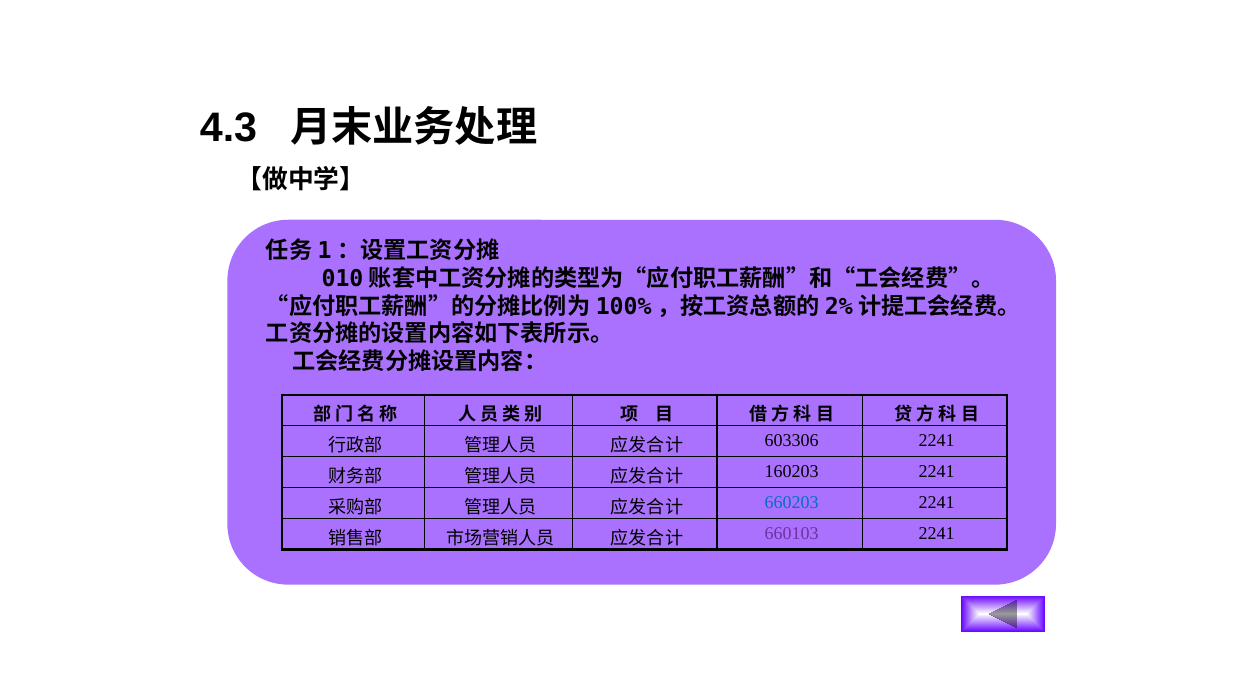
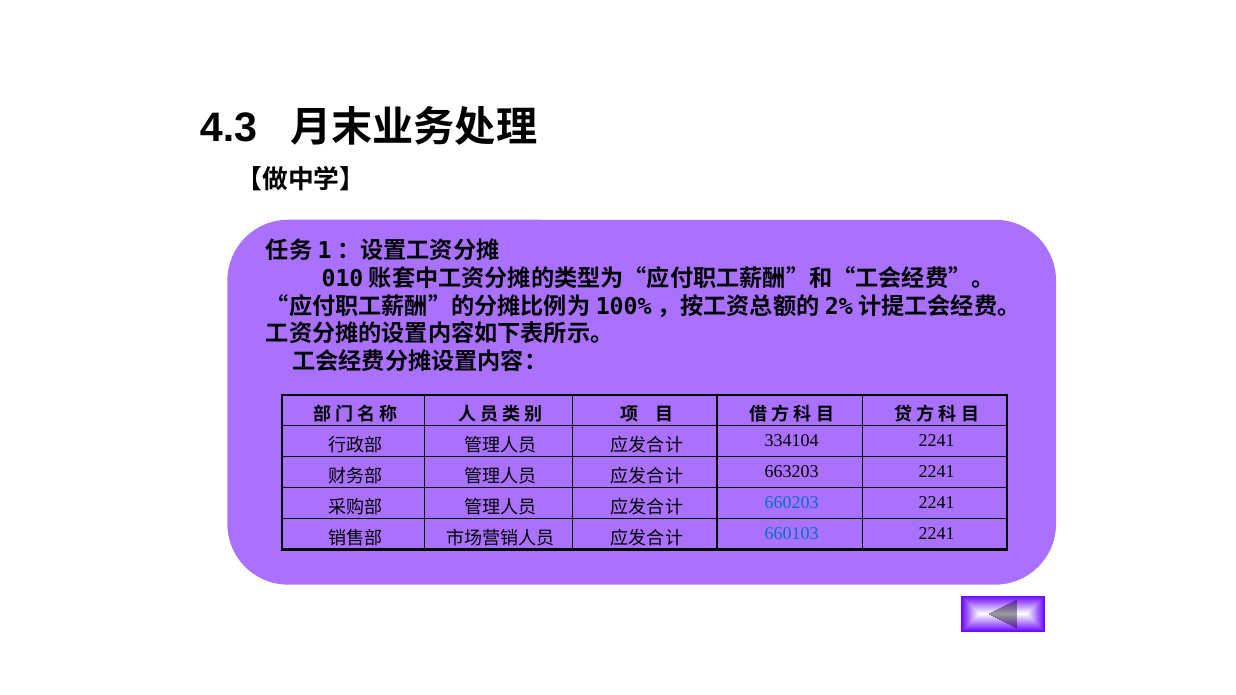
603306: 603306 -> 334104
160203: 160203 -> 663203
660103 colour: purple -> blue
